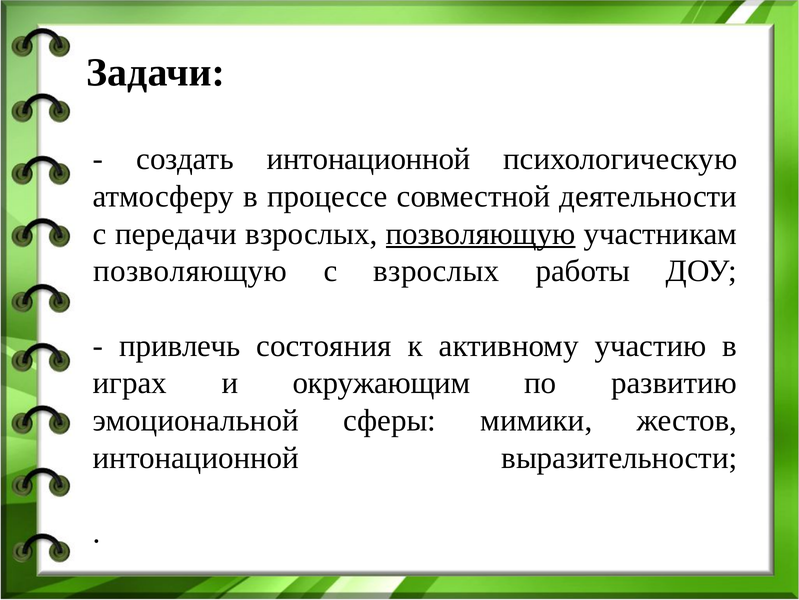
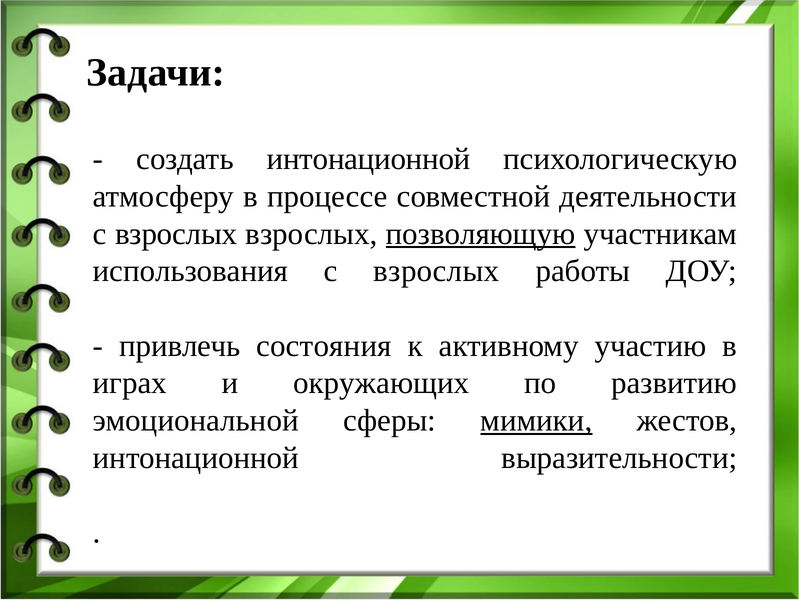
передачи at (176, 233): передачи -> взрослых
позволяющую at (190, 271): позволяющую -> использования
окружающим: окружающим -> окружающих
мимики underline: none -> present
